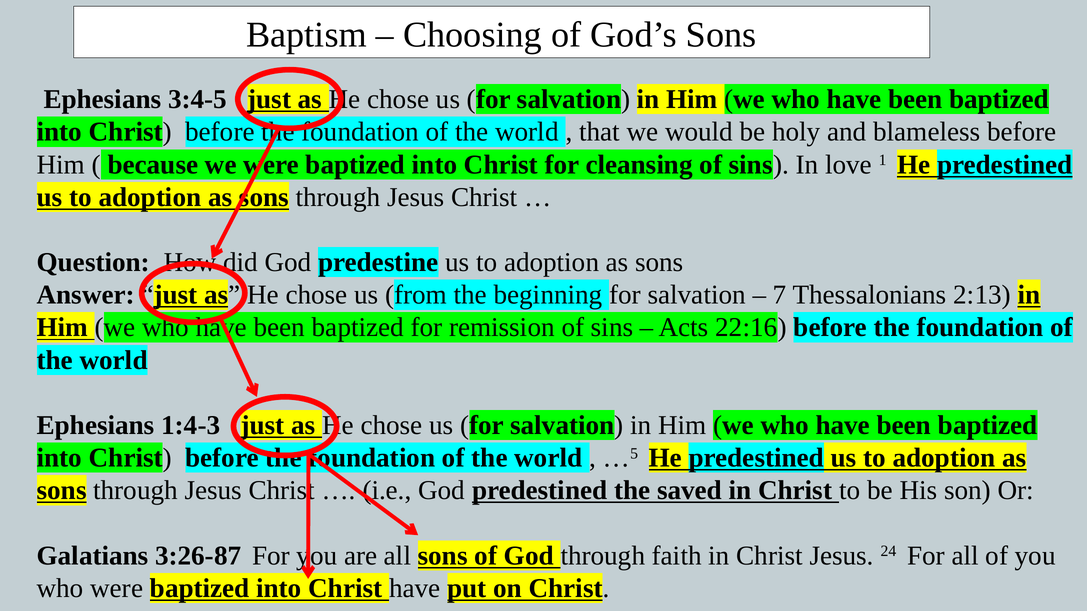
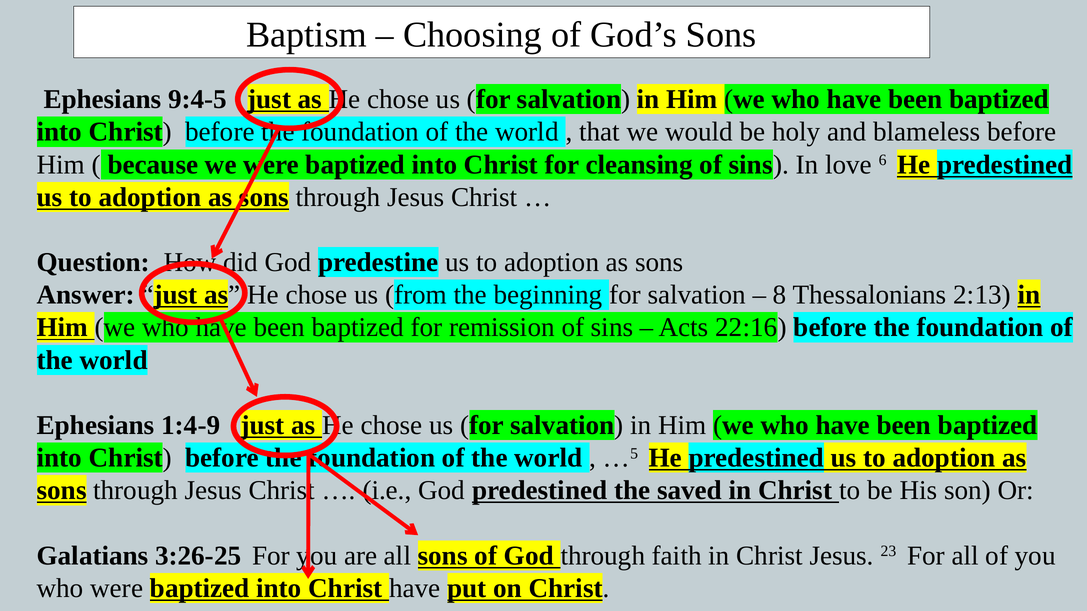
3:4-5: 3:4-5 -> 9:4-5
1: 1 -> 6
7: 7 -> 8
1:4-3: 1:4-3 -> 1:4-9
3:26-87: 3:26-87 -> 3:26-25
24: 24 -> 23
